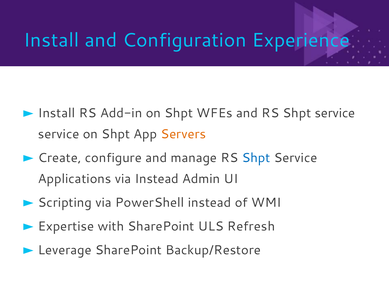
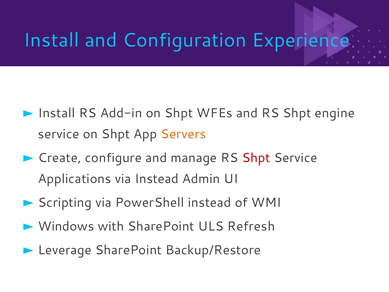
and RS Shpt service: service -> engine
Shpt at (256, 158) colour: blue -> red
Expertise: Expertise -> Windows
